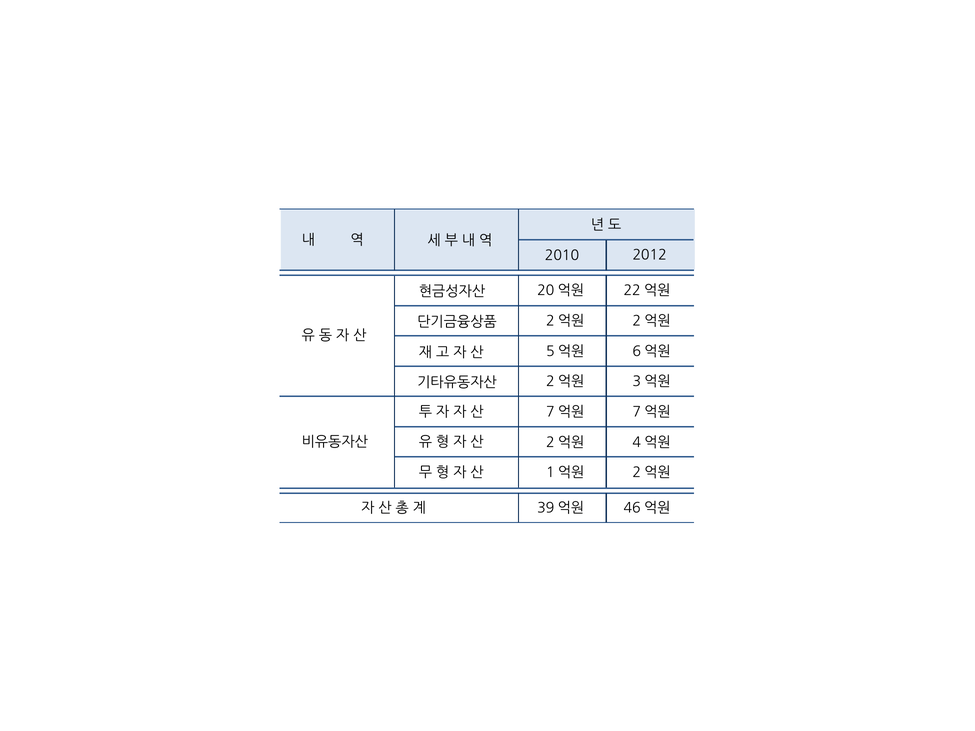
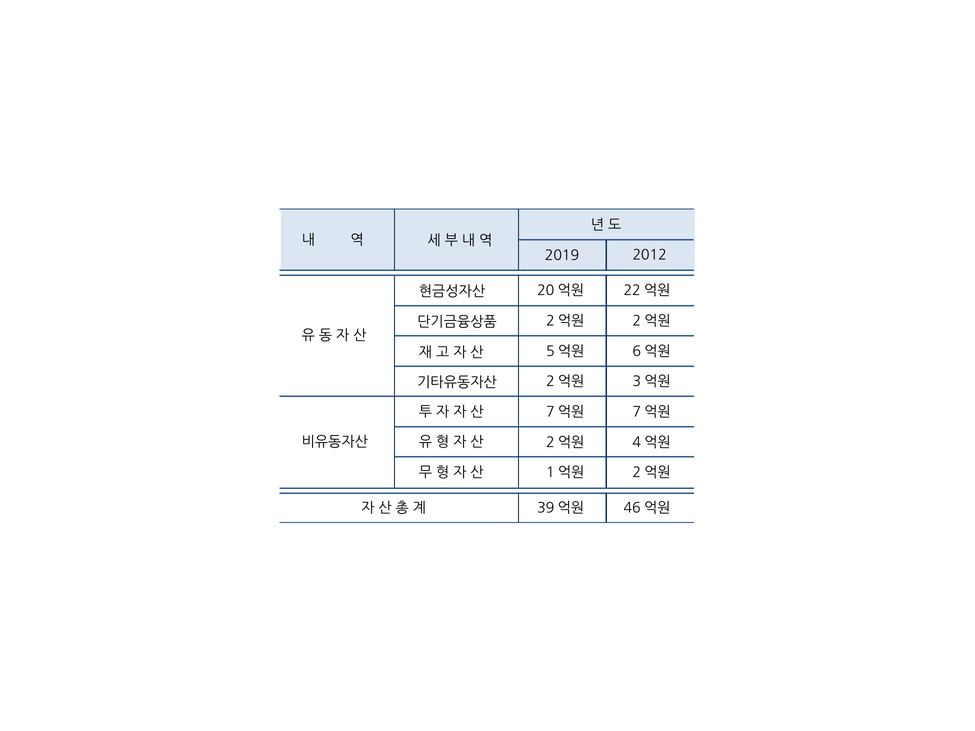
2010: 2010 -> 2019
